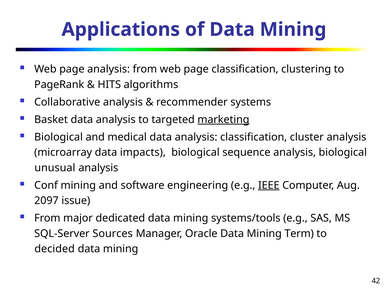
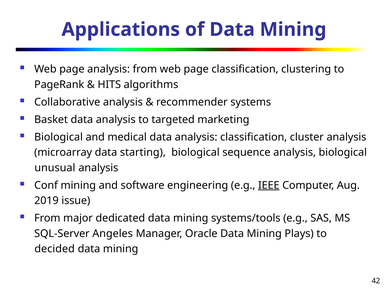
marketing underline: present -> none
impacts: impacts -> starting
2097: 2097 -> 2019
Sources: Sources -> Angeles
Term: Term -> Plays
